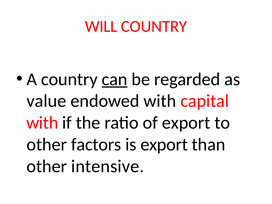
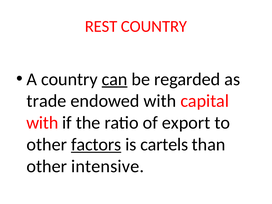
WILL: WILL -> REST
value: value -> trade
factors underline: none -> present
is export: export -> cartels
